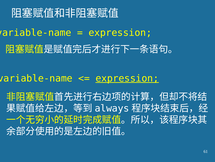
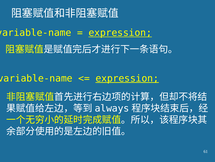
expression at (120, 33) underline: none -> present
